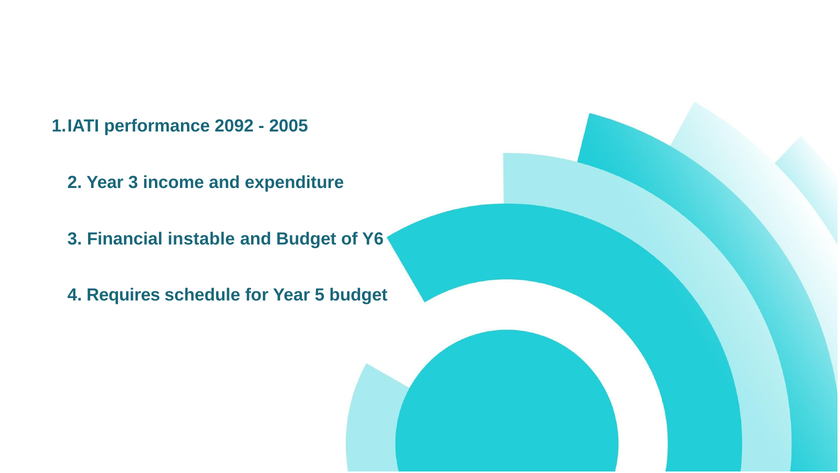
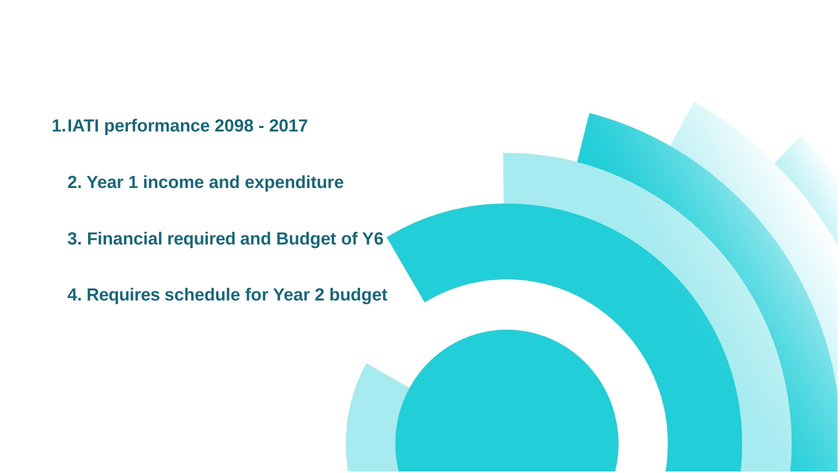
2092: 2092 -> 2098
2005: 2005 -> 2017
Year 3: 3 -> 1
instable: instable -> required
Year 5: 5 -> 2
